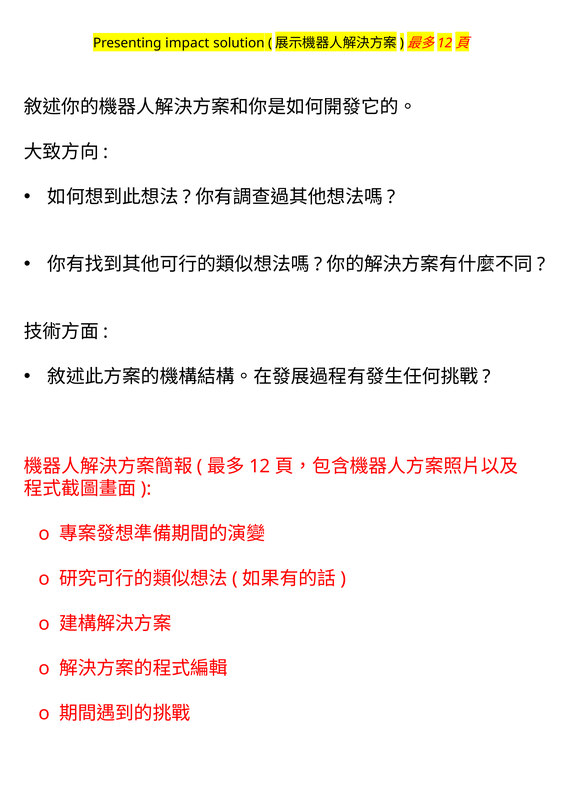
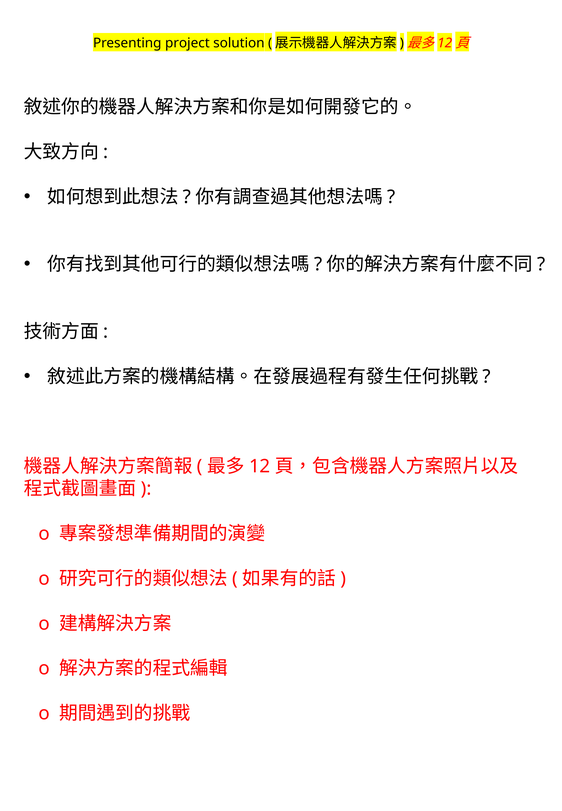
impact: impact -> project
